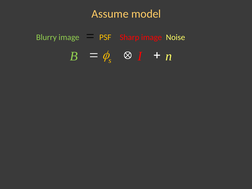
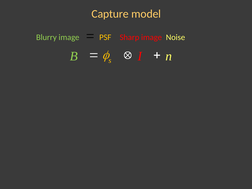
Assume: Assume -> Capture
